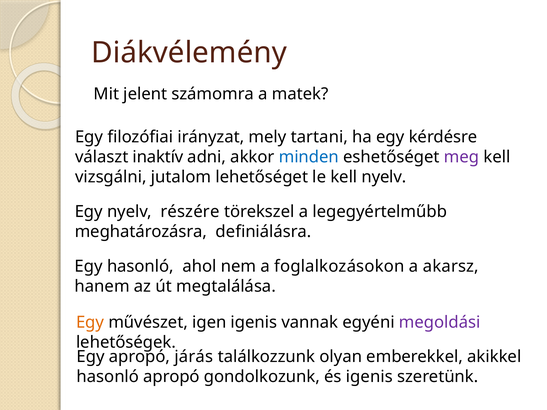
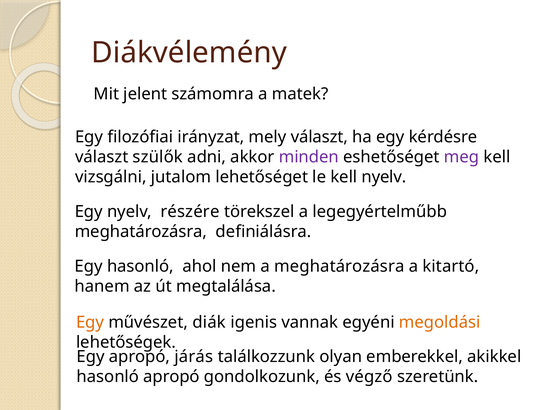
mely tartani: tartani -> választ
inaktív: inaktív -> szülők
minden colour: blue -> purple
a foglalkozásokon: foglalkozásokon -> meghatározásra
akarsz: akarsz -> kitartó
igen: igen -> diák
megoldási colour: purple -> orange
és igenis: igenis -> végző
